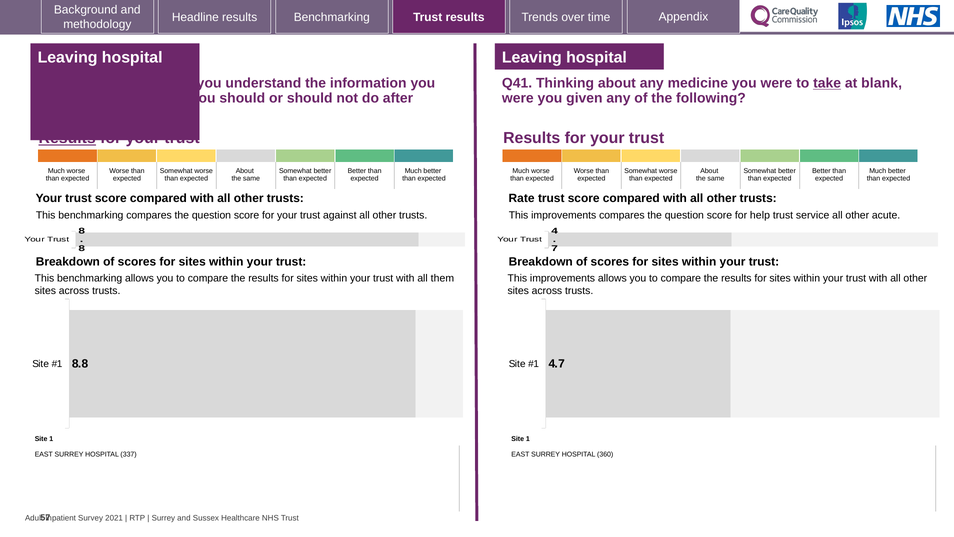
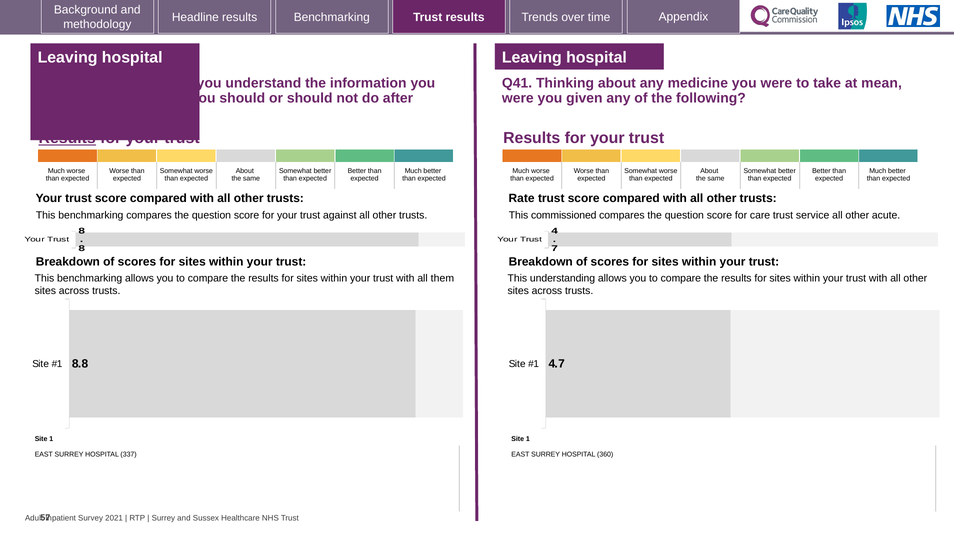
take underline: present -> none
blank: blank -> mean
improvements at (564, 215): improvements -> commissioned
help: help -> care
improvements at (563, 278): improvements -> understanding
